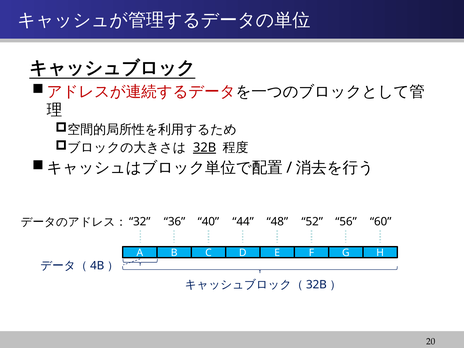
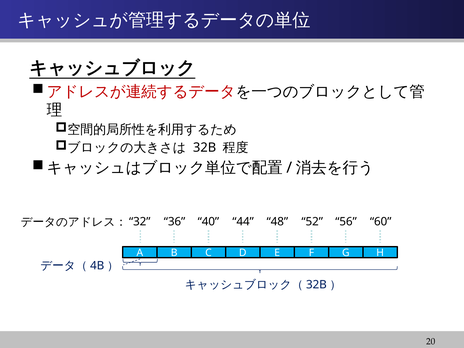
32B underline: present -> none
